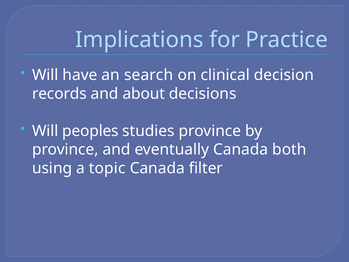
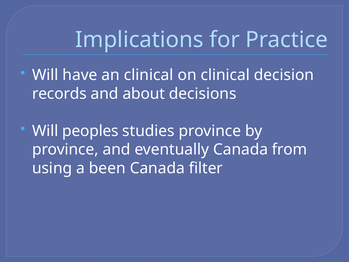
an search: search -> clinical
both: both -> from
topic: topic -> been
